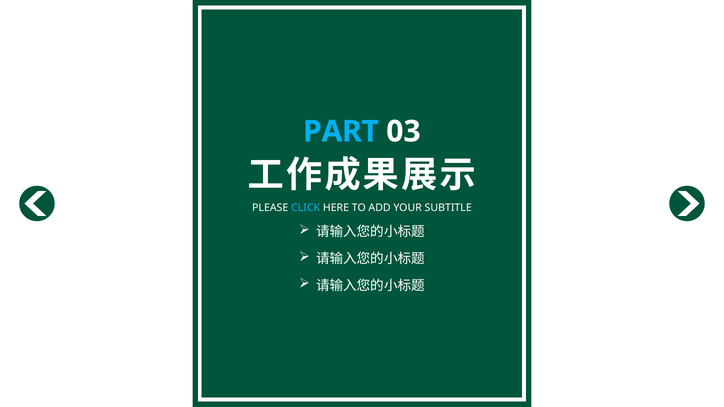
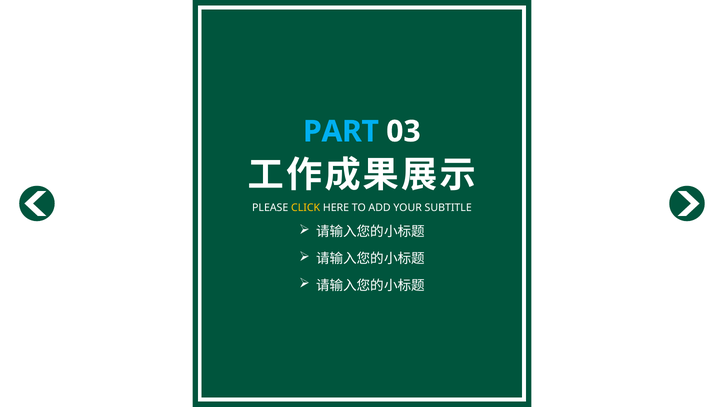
CLICK colour: light blue -> yellow
